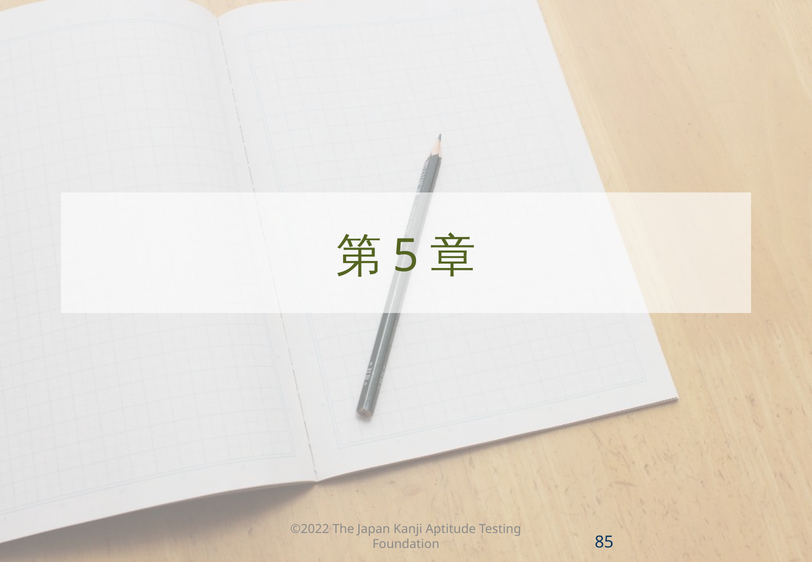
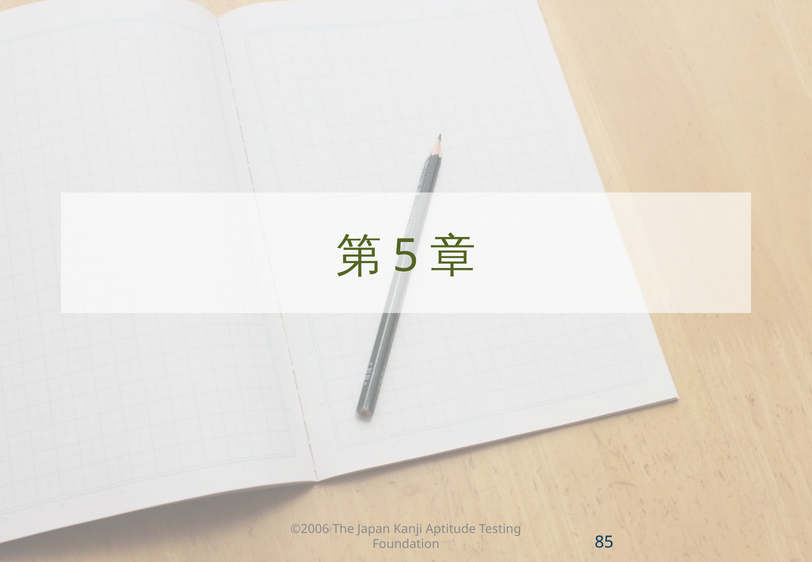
©2022: ©2022 -> ©2006
